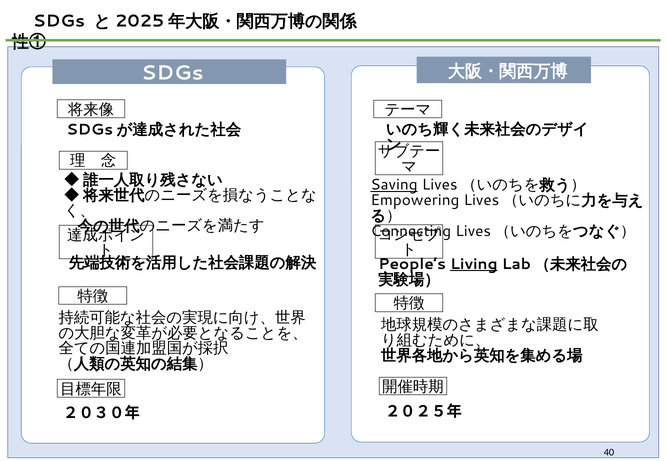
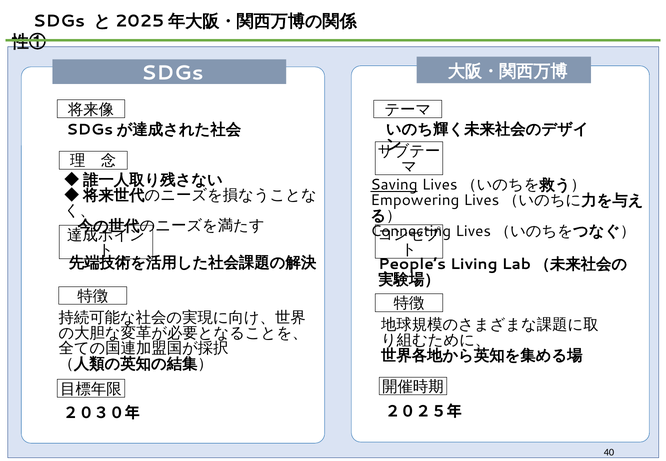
Living underline: present -> none
